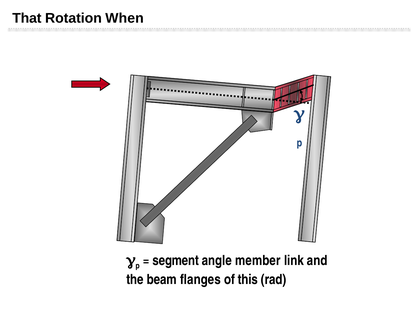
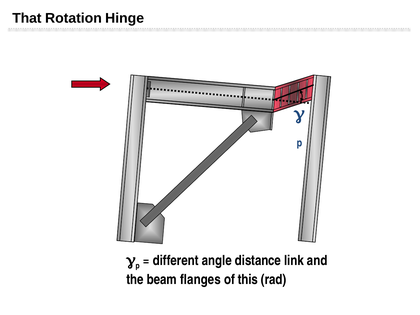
When: When -> Hinge
segment: segment -> different
member: member -> distance
